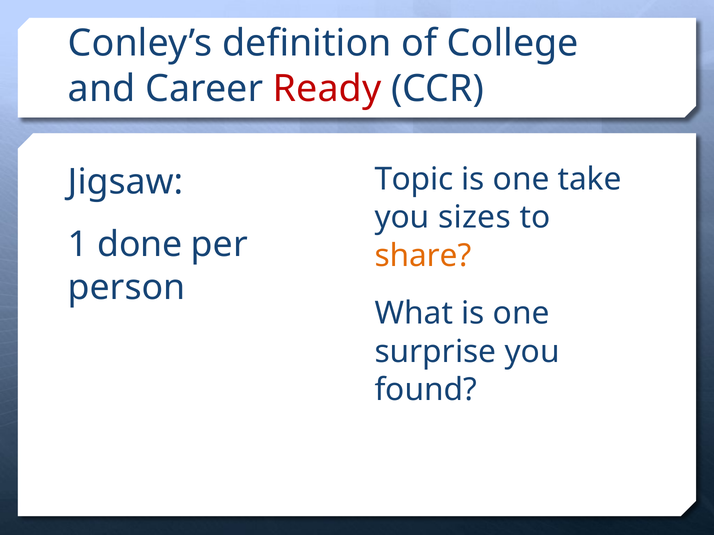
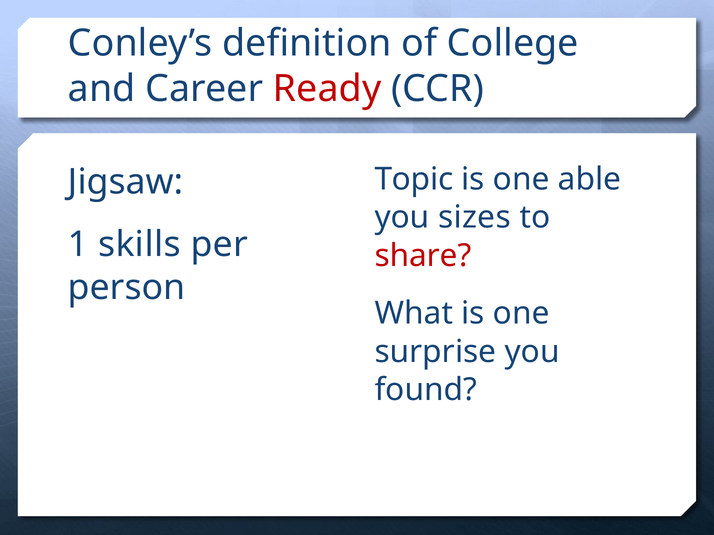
take: take -> able
done: done -> skills
share colour: orange -> red
